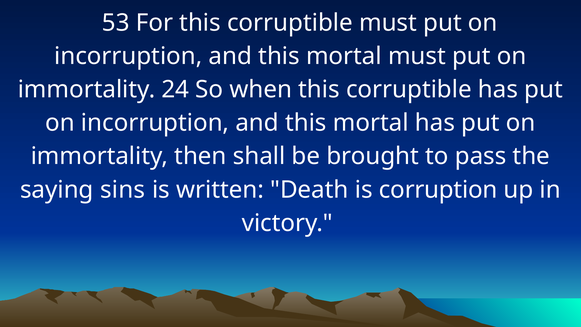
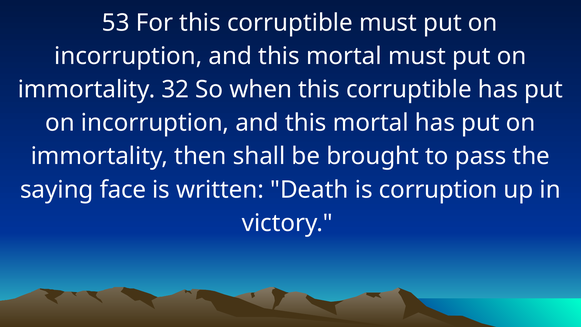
24: 24 -> 32
sins: sins -> face
